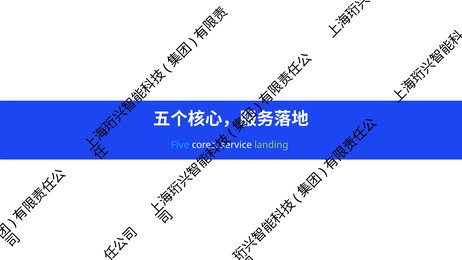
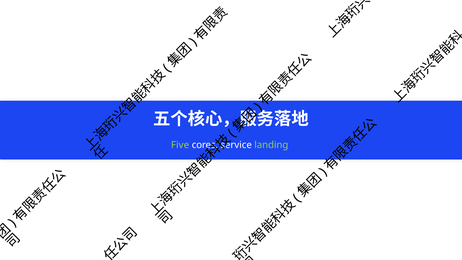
Five colour: light blue -> light green
